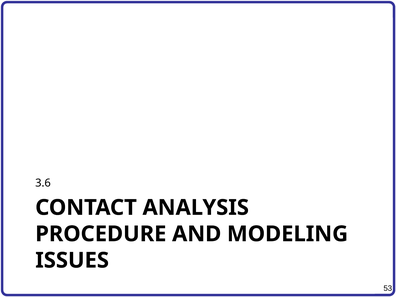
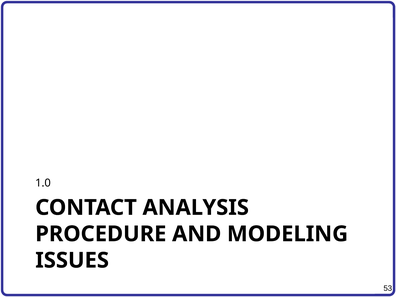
3.6: 3.6 -> 1.0
